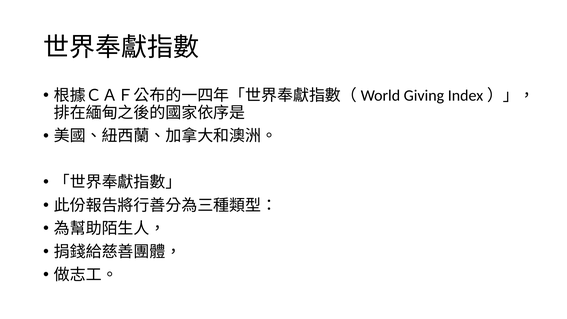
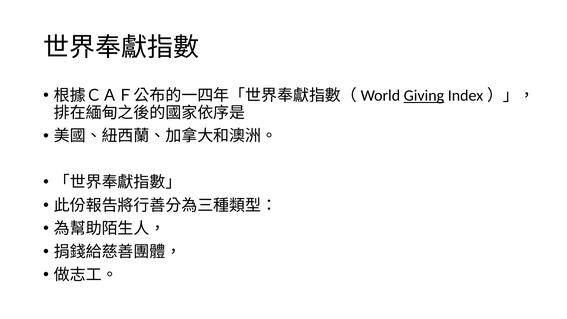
Giving underline: none -> present
